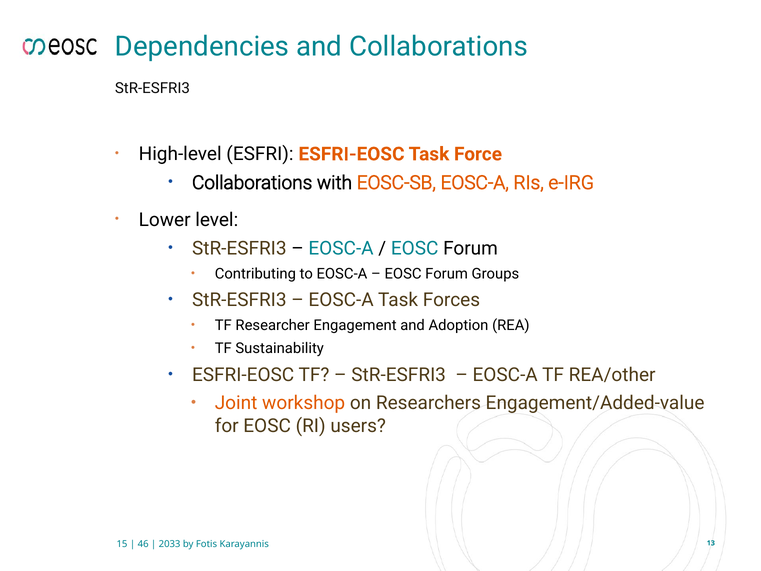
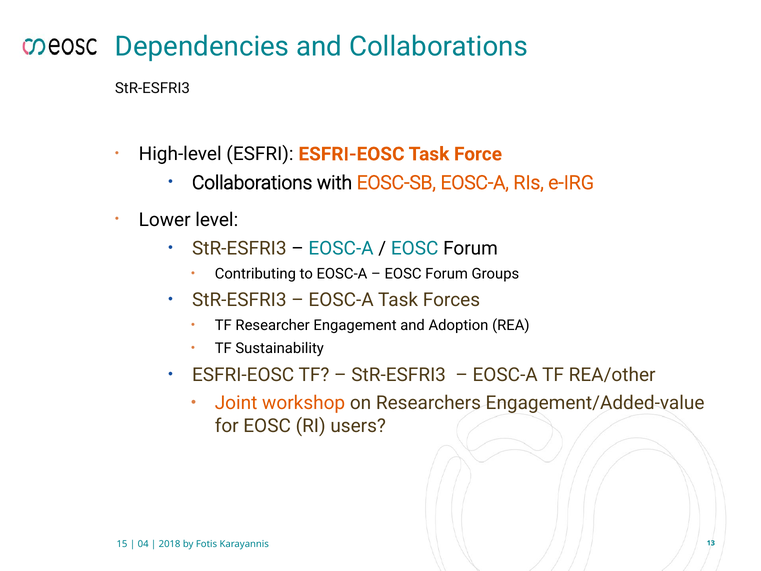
46: 46 -> 04
2033: 2033 -> 2018
